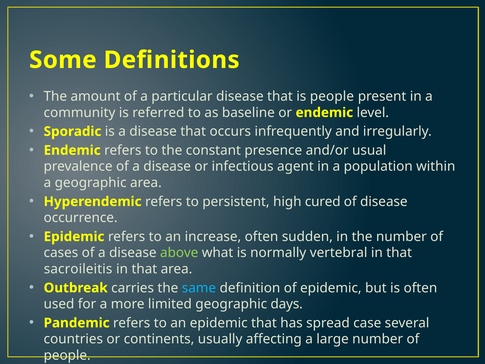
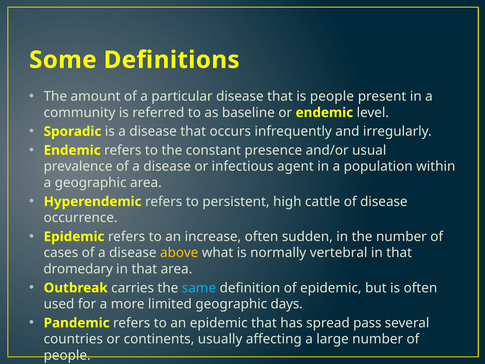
cured: cured -> cattle
above colour: light green -> yellow
sacroileitis: sacroileitis -> dromedary
case: case -> pass
